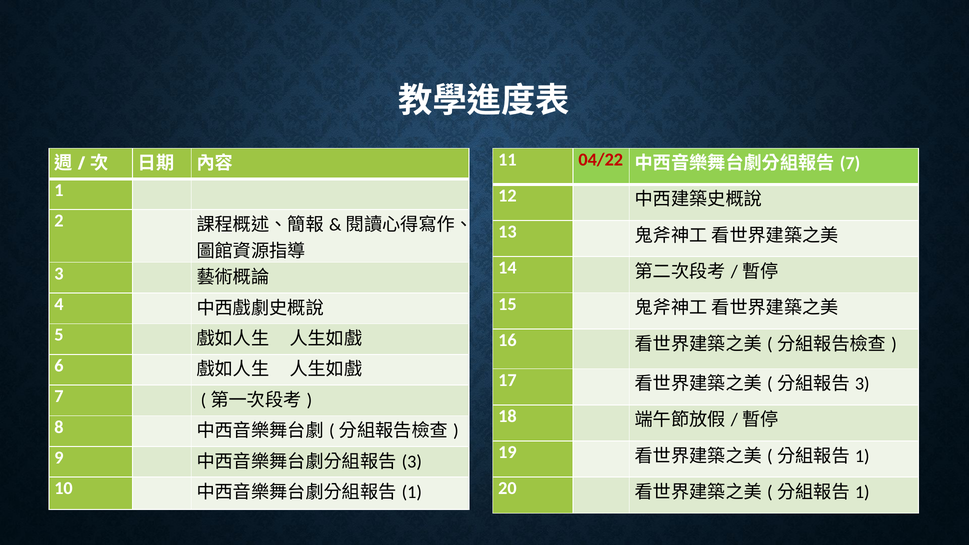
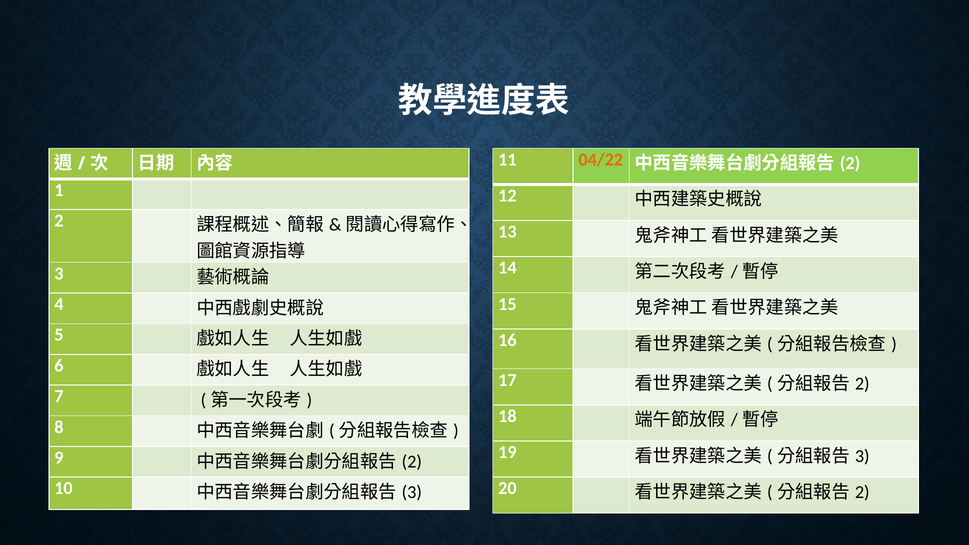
04/22 colour: red -> orange
7 at (850, 163): 7 -> 2
3 at (862, 384): 3 -> 2
1 at (862, 456): 1 -> 3
3 at (412, 462): 3 -> 2
1 at (862, 492): 1 -> 2
1 at (412, 492): 1 -> 3
